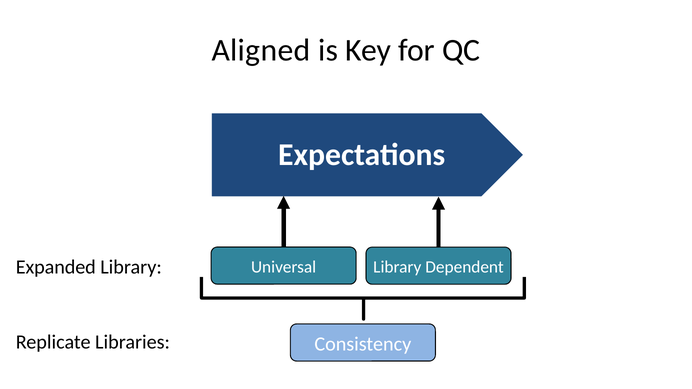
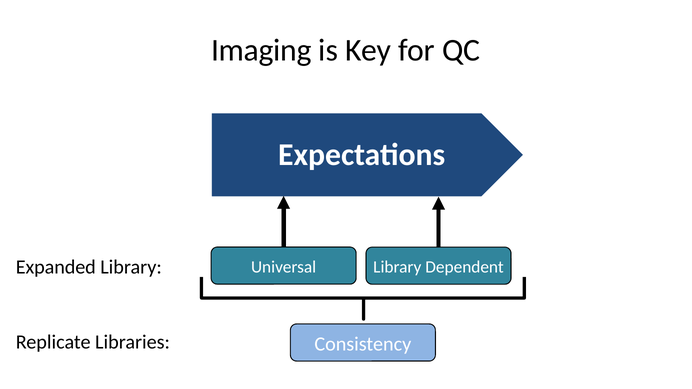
Aligned: Aligned -> Imaging
